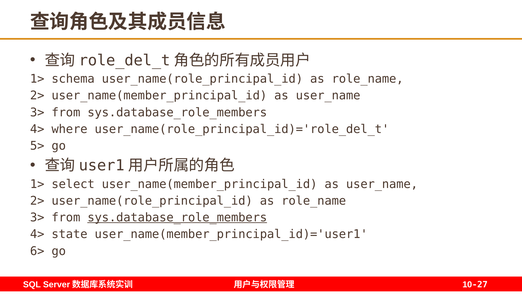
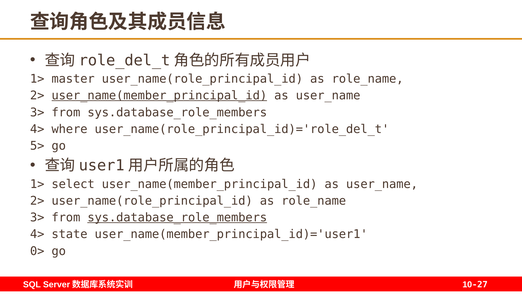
schema: schema -> master
user_name(member_principal_id at (159, 96) underline: none -> present
6>: 6> -> 0>
